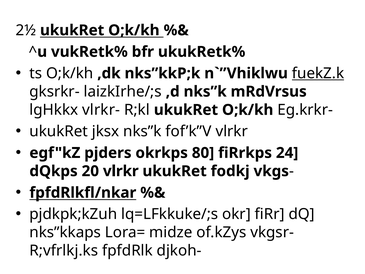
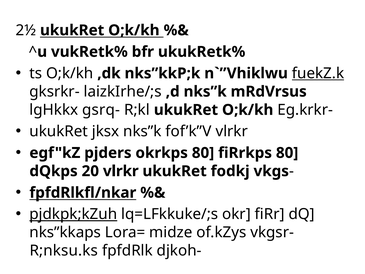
vlrkr-: vlrkr- -> gsrq-
fiRrkps 24: 24 -> 80
pjdkpk;kZuh underline: none -> present
R;vfrlkj.ks: R;vfrlkj.ks -> R;nksu.ks
